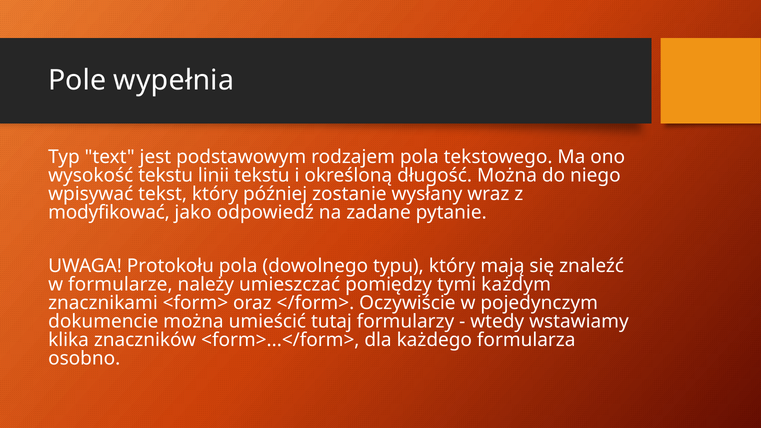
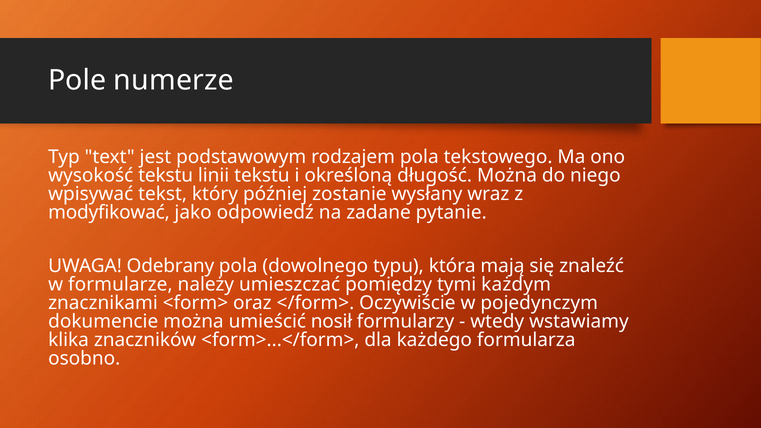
wypełnia: wypełnia -> numerze
Protokołu: Protokołu -> Odebrany
typu który: który -> która
tutaj: tutaj -> nosił
